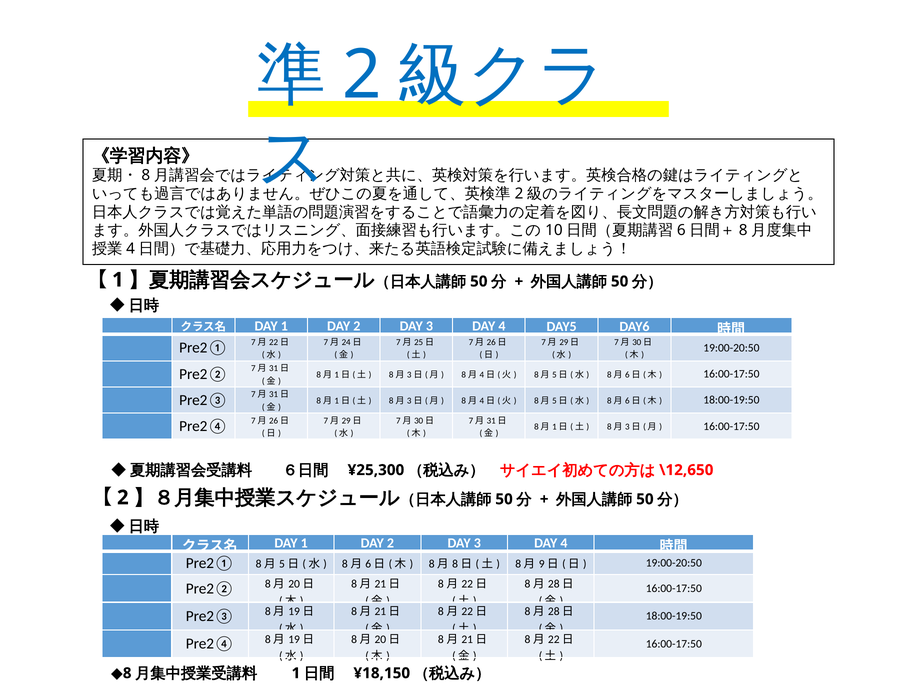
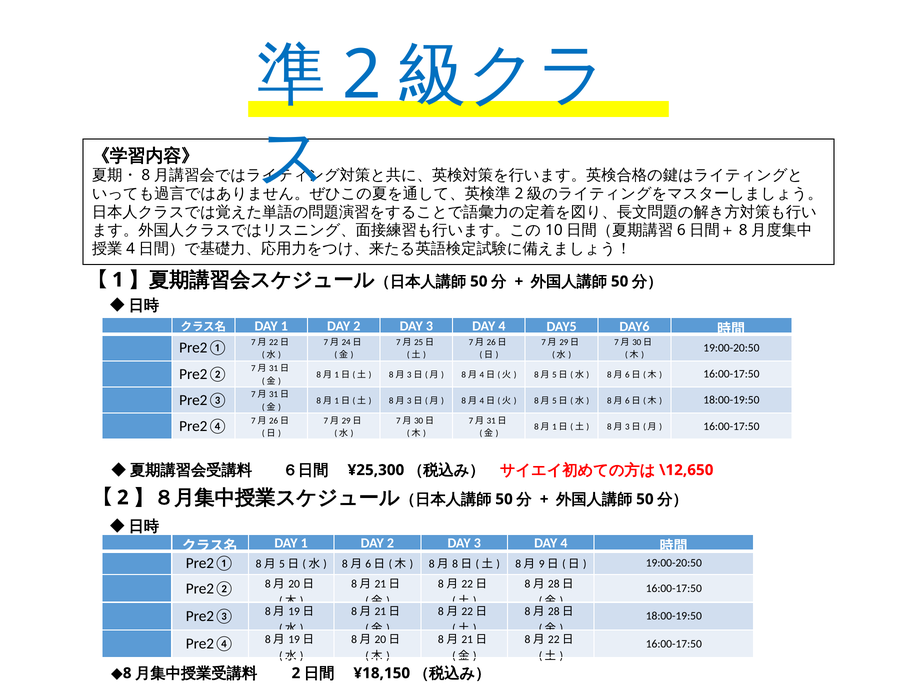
1 at (296, 673): 1 -> 2
